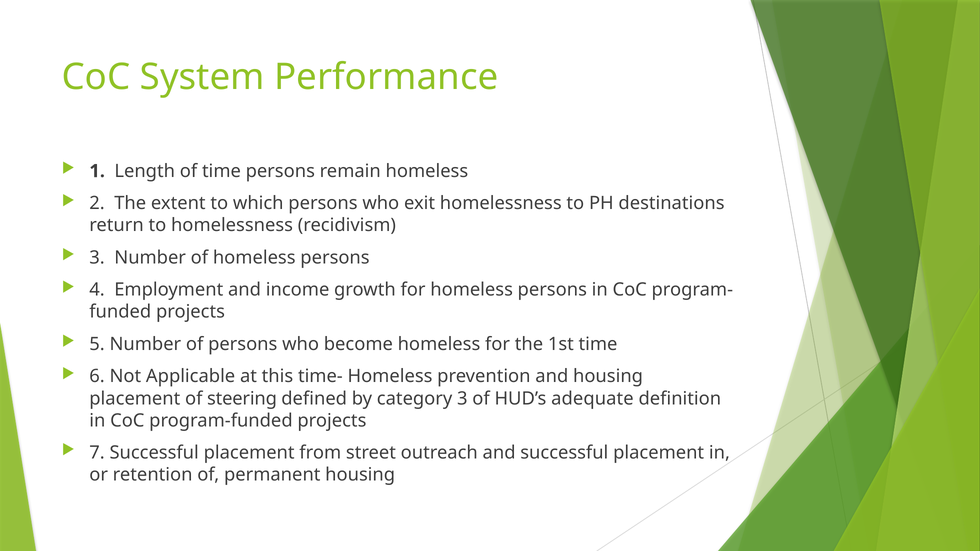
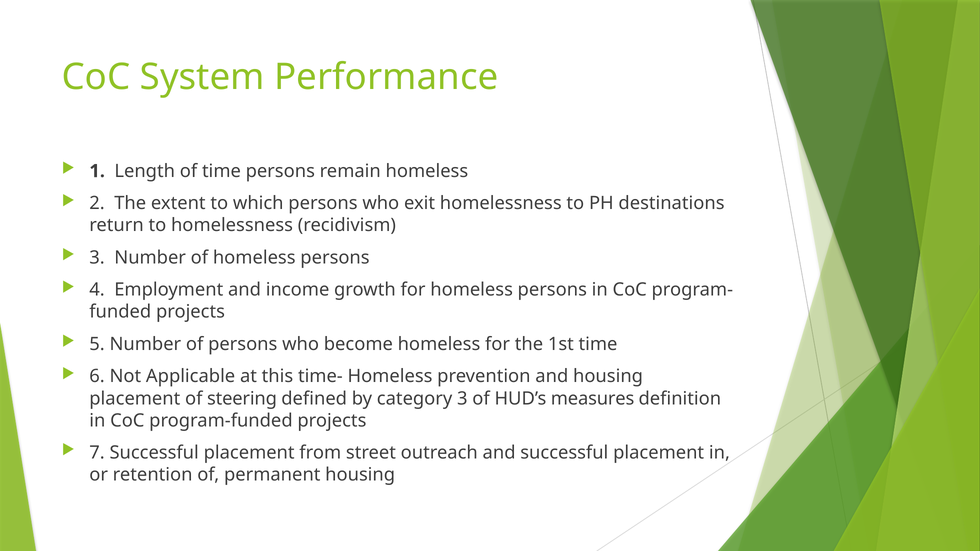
adequate: adequate -> measures
